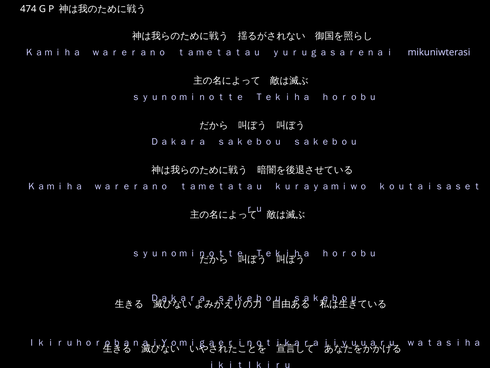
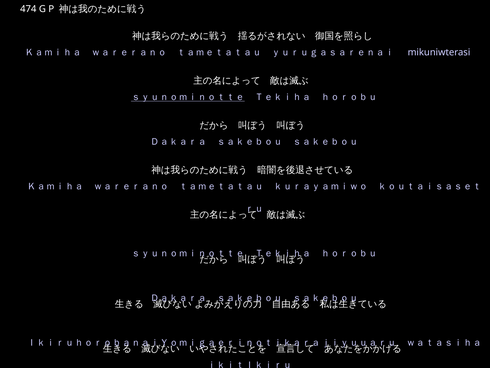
ｓｙｕｎｏｍｉｎｏｔｔｅ at (188, 97) underline: none -> present
